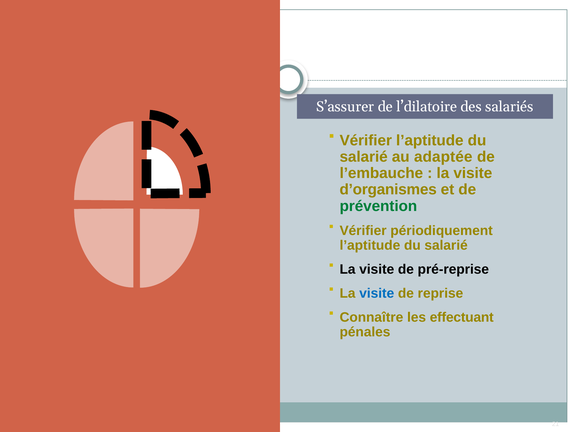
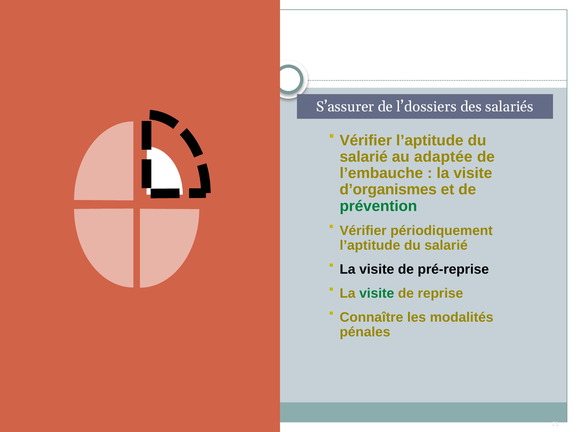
l’dilatoire: l’dilatoire -> l’dossiers
visite at (377, 294) colour: blue -> green
effectuant: effectuant -> modalités
